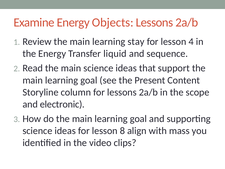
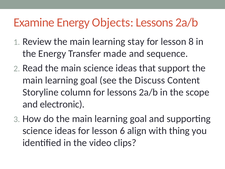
4: 4 -> 8
liquid: liquid -> made
Present: Present -> Discuss
8: 8 -> 6
mass: mass -> thing
